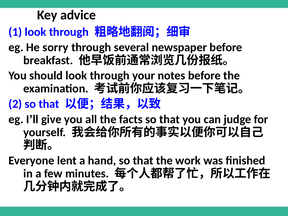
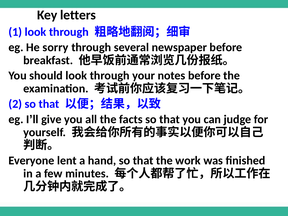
advice: advice -> letters
